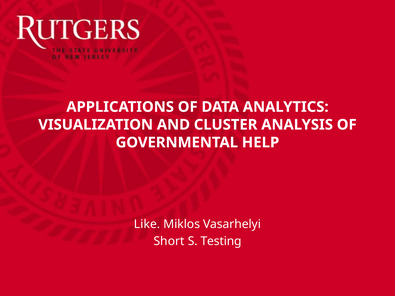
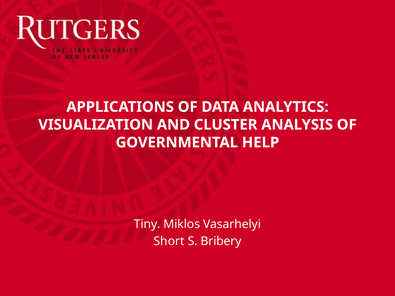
Like: Like -> Tiny
Testing: Testing -> Bribery
